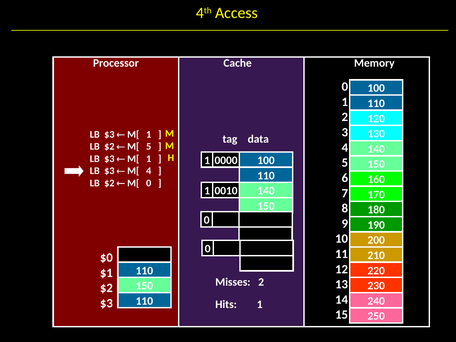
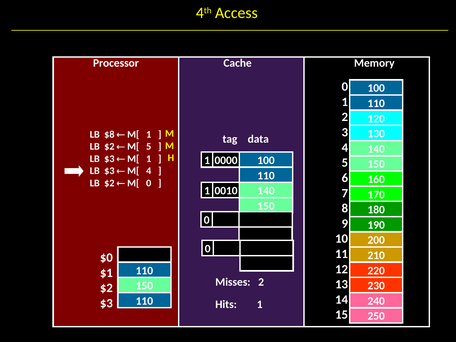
$3 at (109, 134): $3 -> $8
